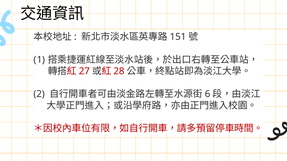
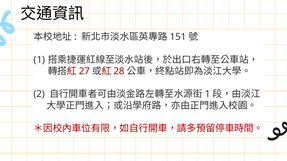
6 at (208, 94): 6 -> 1
